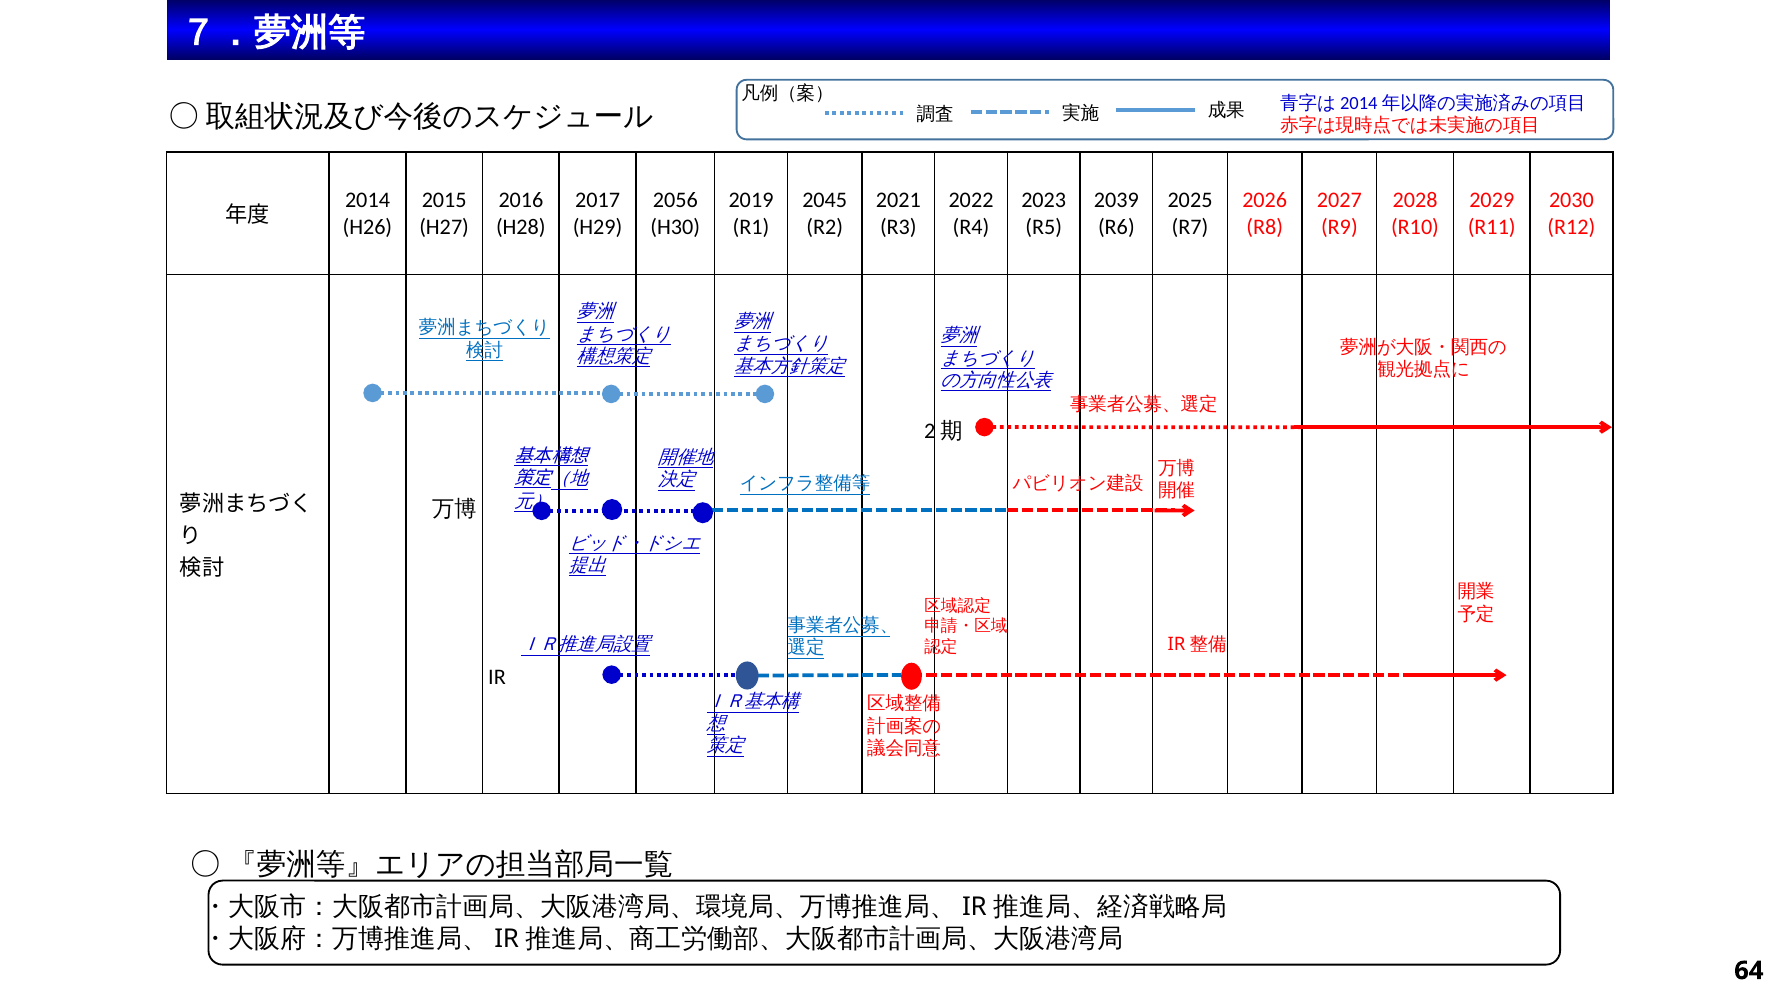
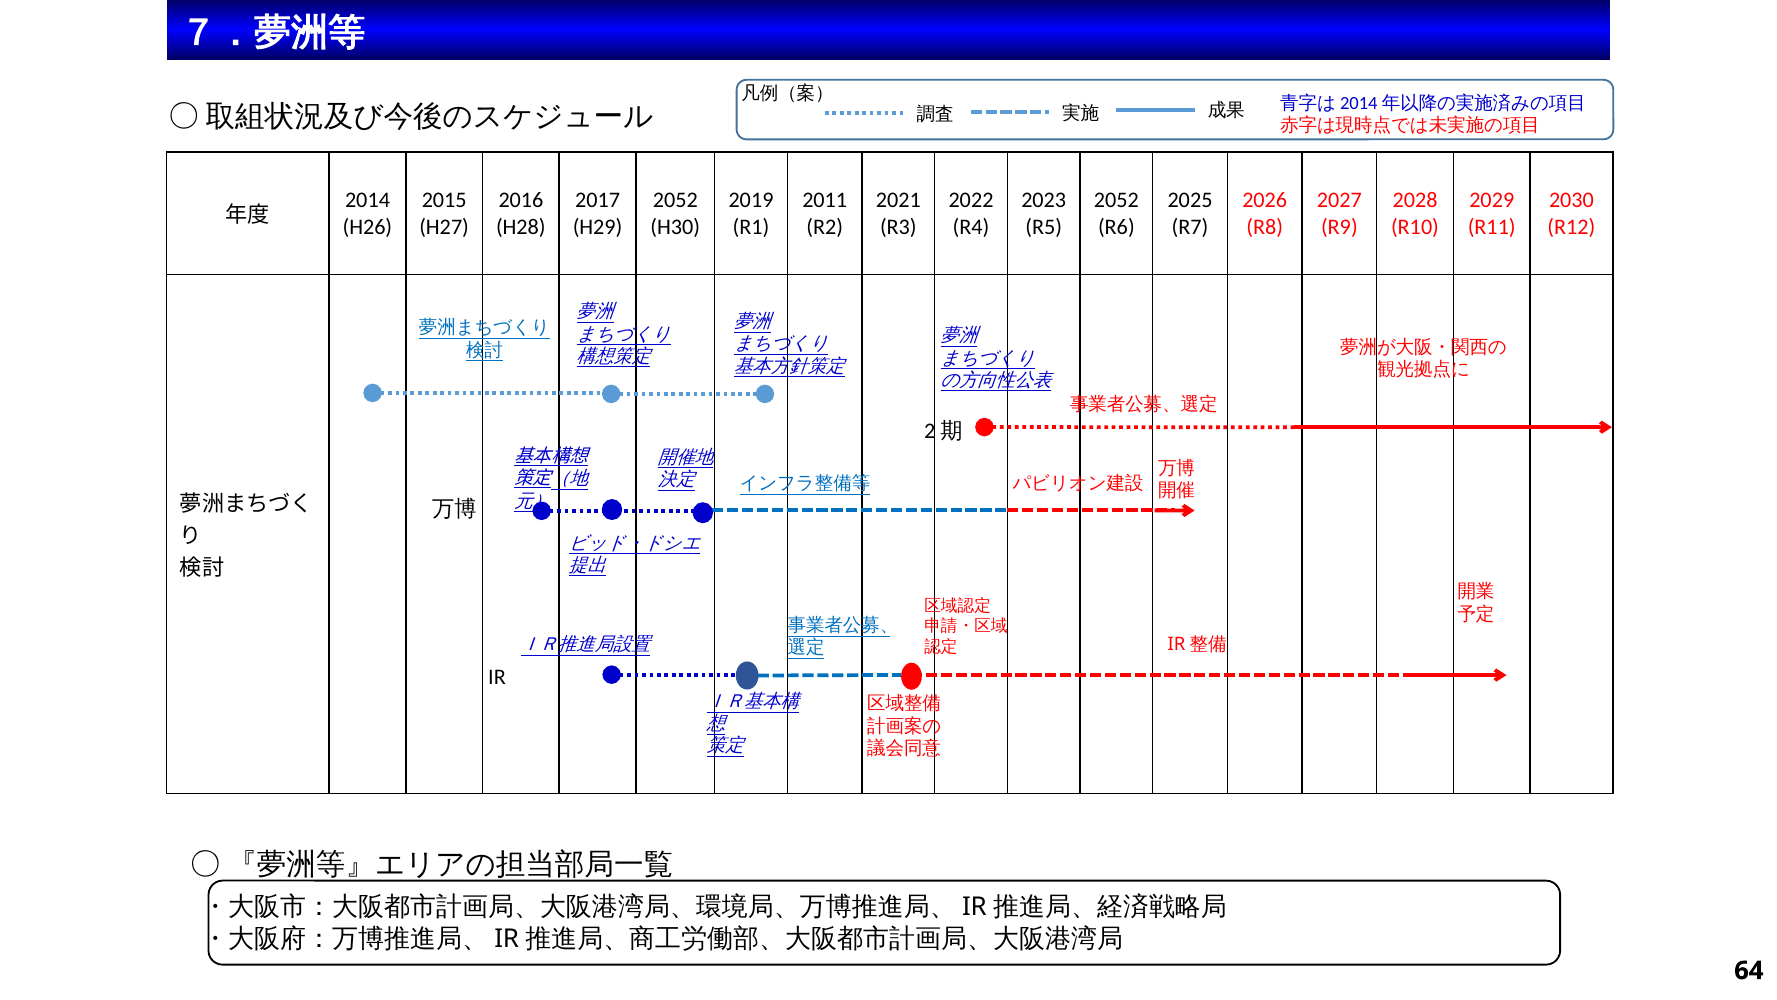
2056 at (675, 200): 2056 -> 2052
2045: 2045 -> 2011
2039 at (1116, 200): 2039 -> 2052
